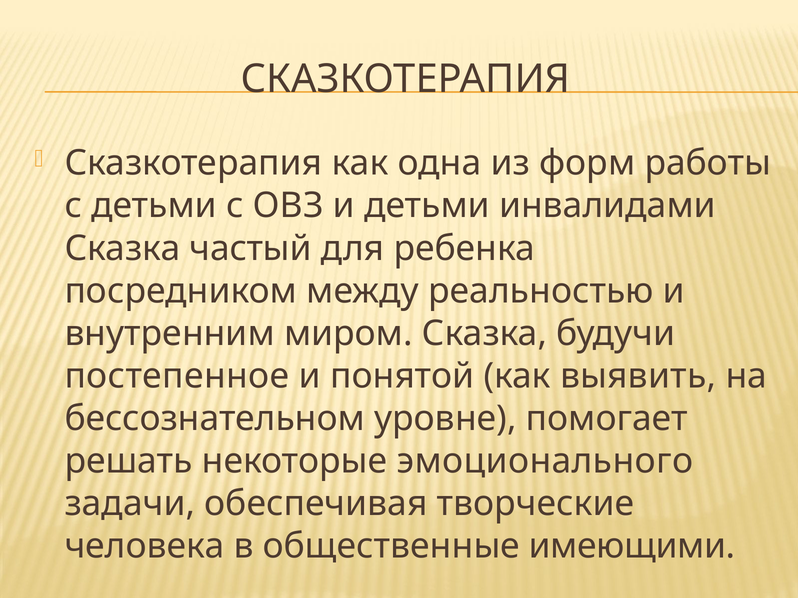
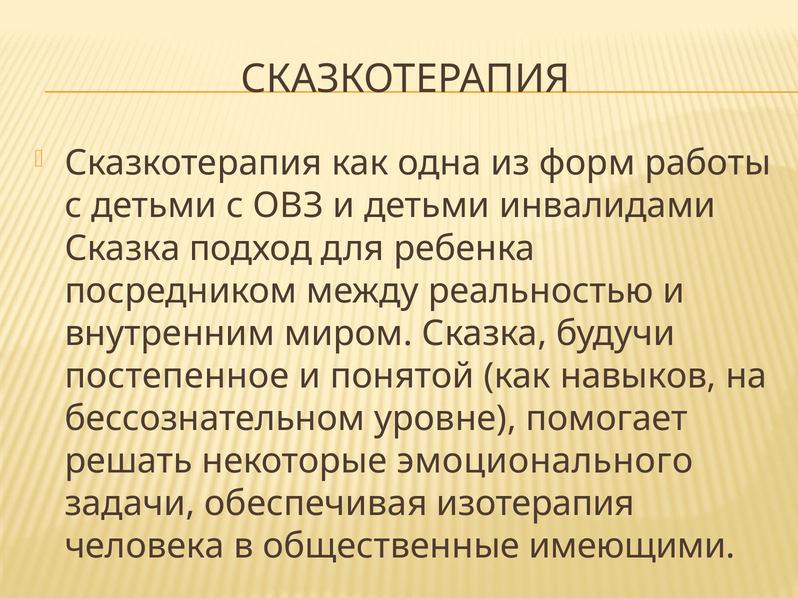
частый: частый -> подход
выявить: выявить -> навыков
творческие: творческие -> изотерапия
